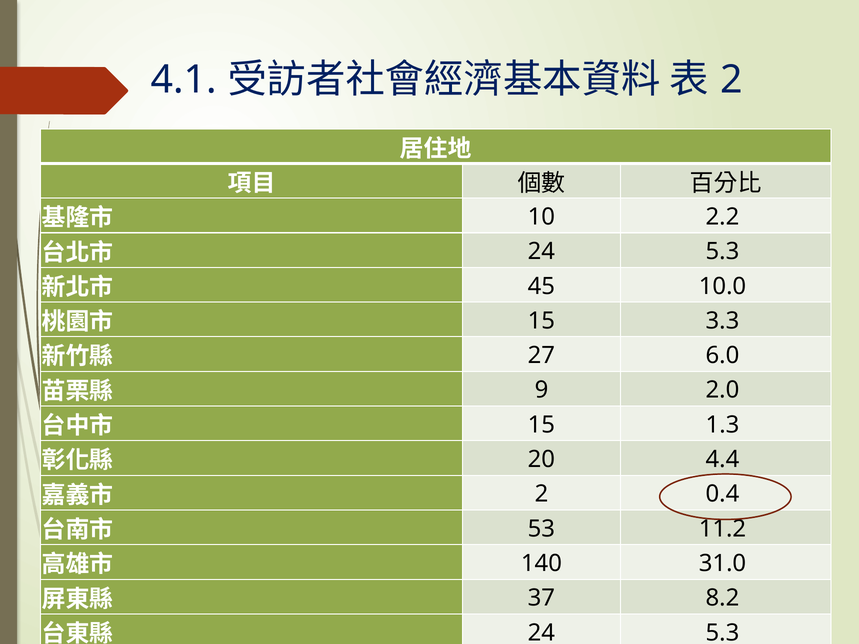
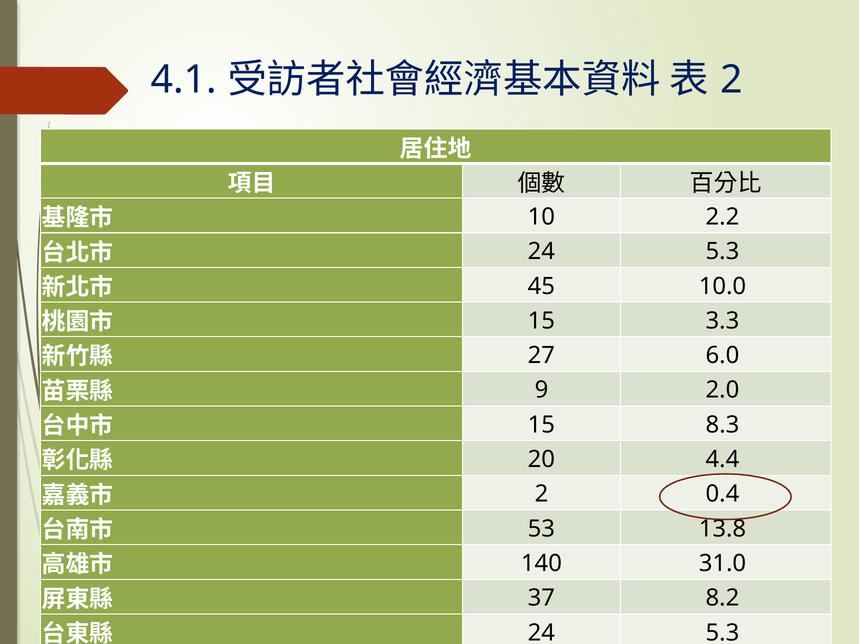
1.3: 1.3 -> 8.3
11.2: 11.2 -> 13.8
